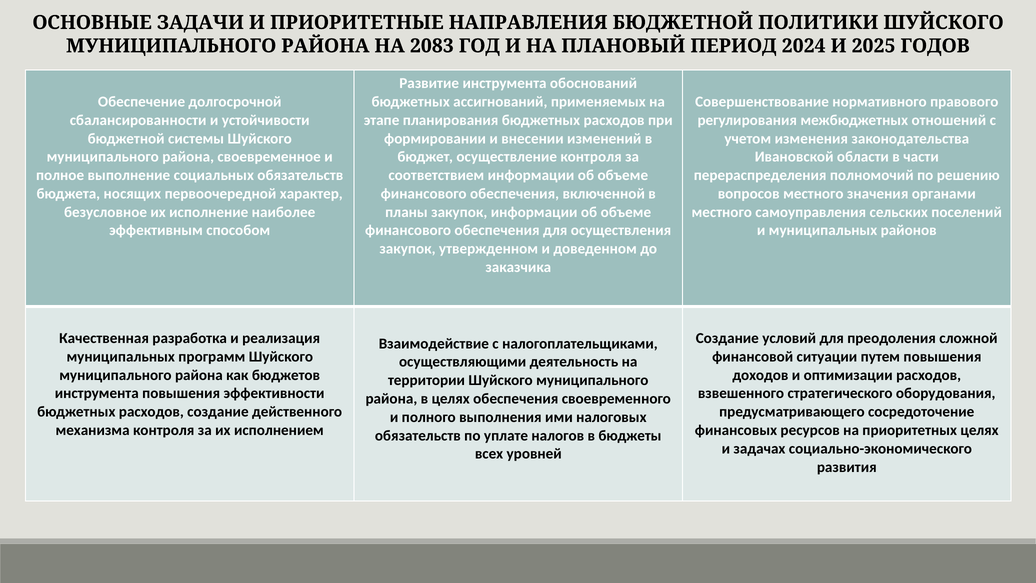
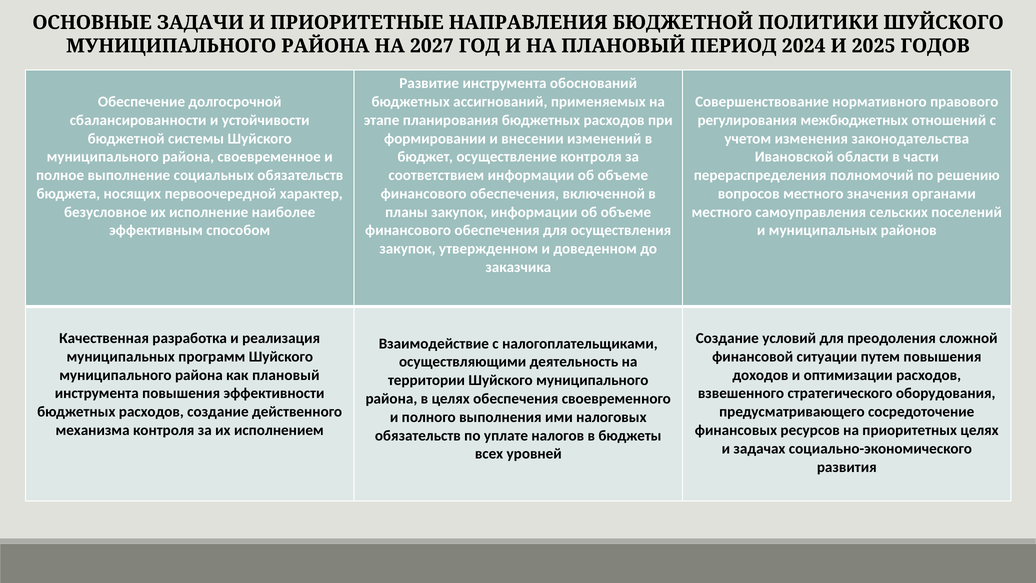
2083: 2083 -> 2027
как бюджетов: бюджетов -> плановый
